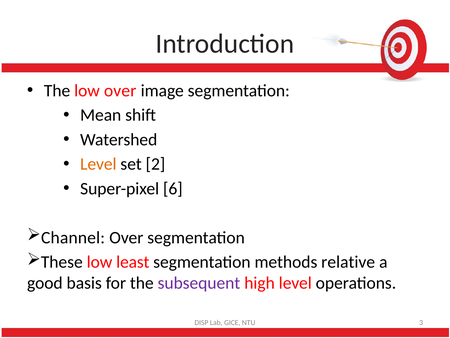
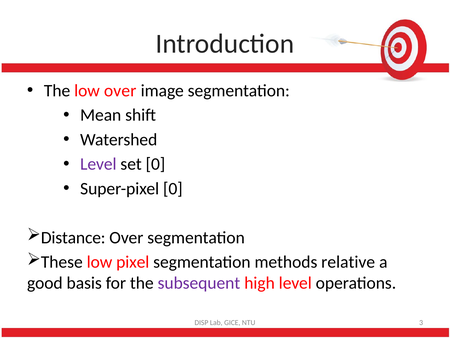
Level at (98, 164) colour: orange -> purple
set 2: 2 -> 0
Super-pixel 6: 6 -> 0
Channel: Channel -> Distance
least: least -> pixel
